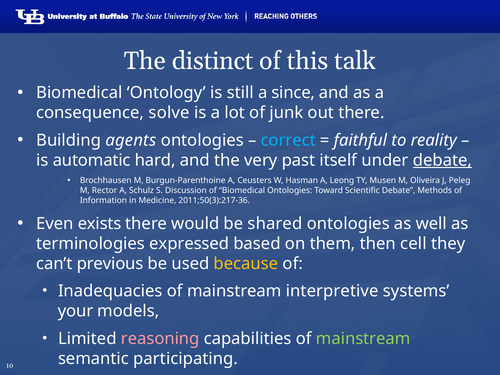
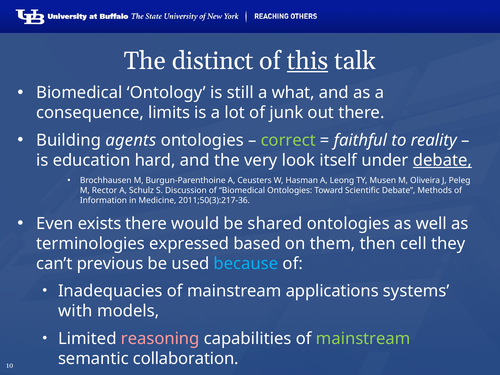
this underline: none -> present
since: since -> what
solve: solve -> limits
correct colour: light blue -> light green
automatic: automatic -> education
past: past -> look
because colour: yellow -> light blue
interpretive: interpretive -> applications
your: your -> with
participating: participating -> collaboration
